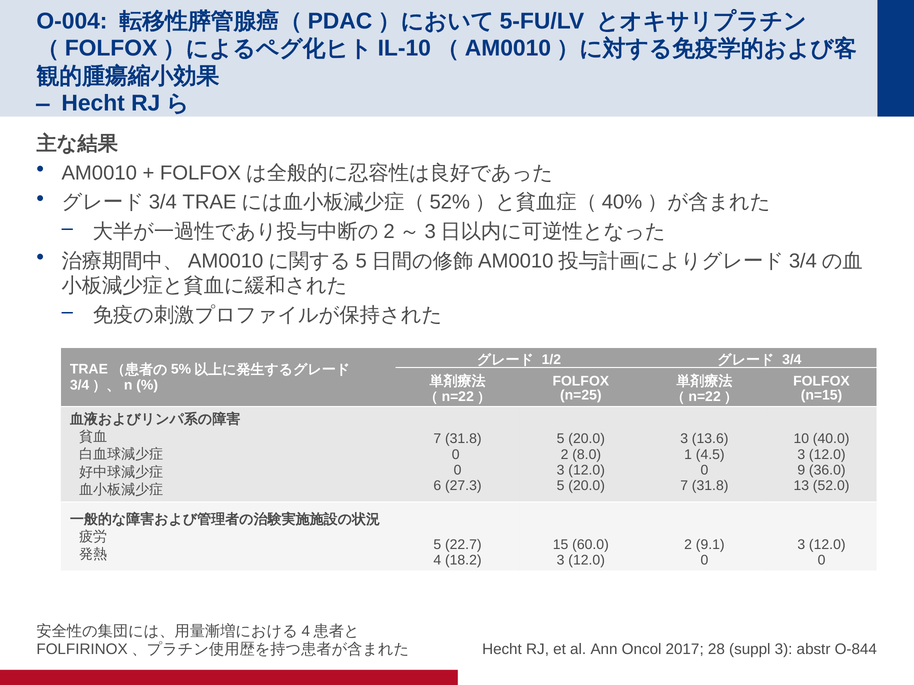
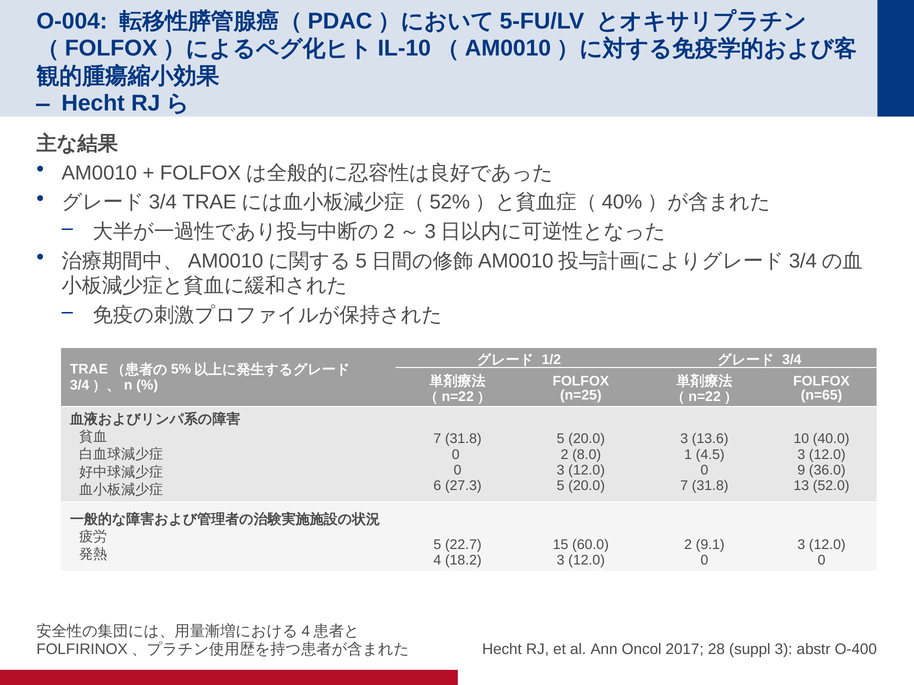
n=15: n=15 -> n=65
O-844: O-844 -> O-400
